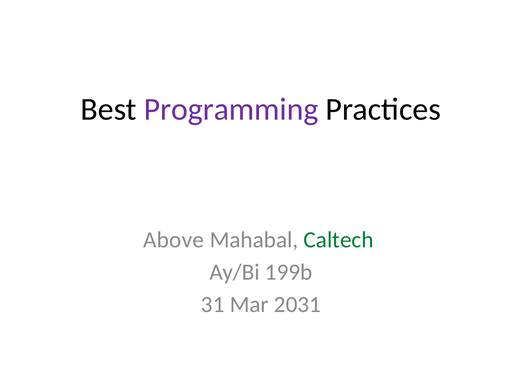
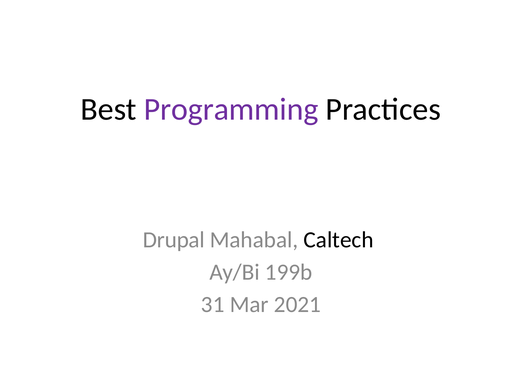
Above: Above -> Drupal
Caltech colour: green -> black
2031: 2031 -> 2021
